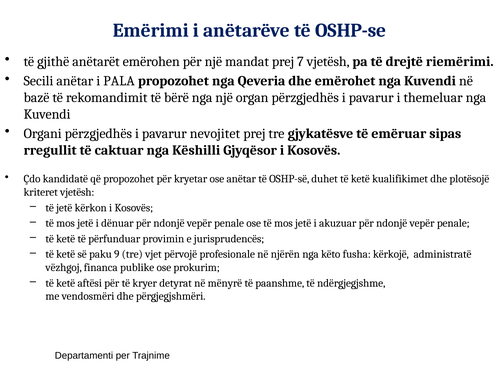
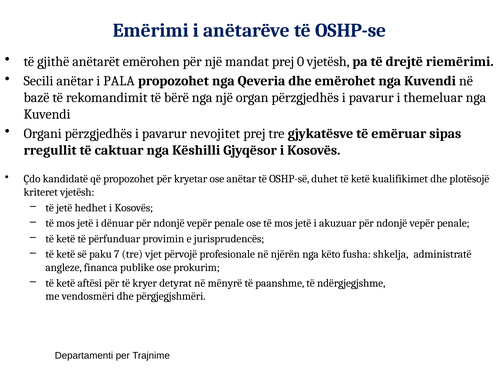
7: 7 -> 0
kërkon: kërkon -> hedhet
9: 9 -> 7
kërkojë: kërkojë -> shkelja
vëzhgoj: vëzhgoj -> angleze
